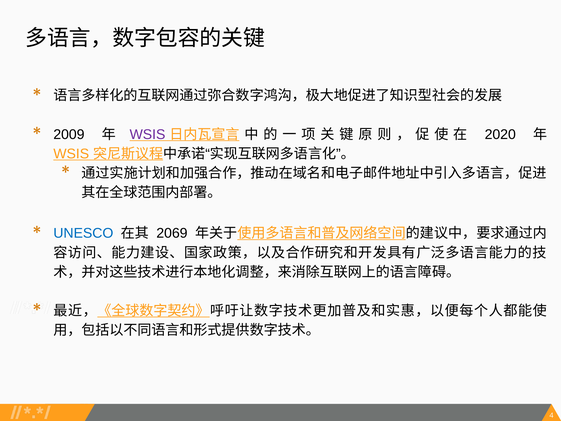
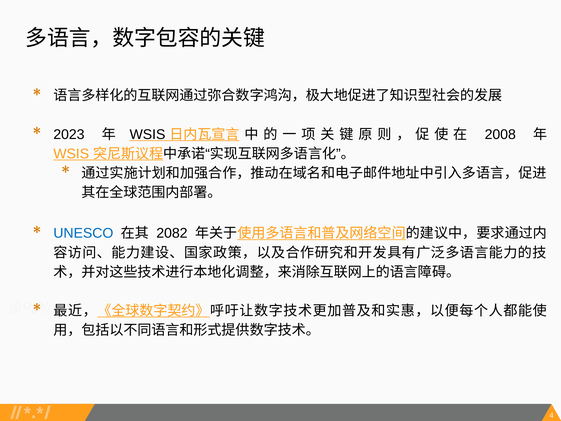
2009: 2009 -> 2023
WSIS at (147, 134) colour: purple -> black
2020: 2020 -> 2008
2069: 2069 -> 2082
